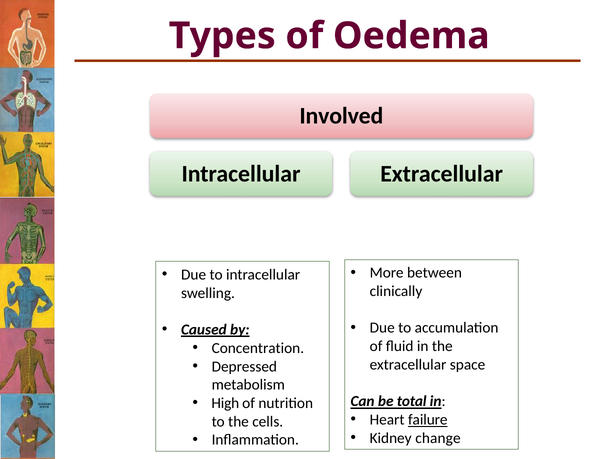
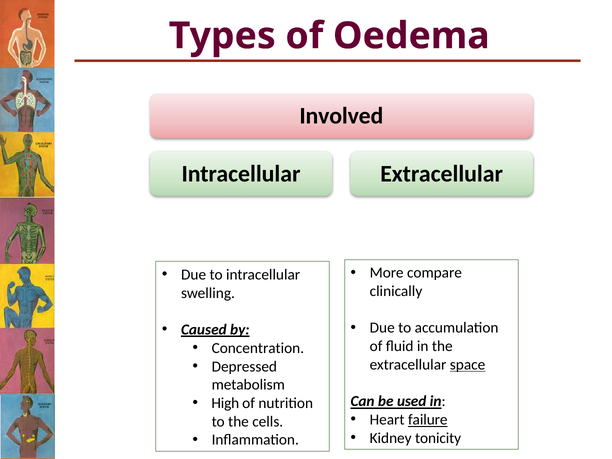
between: between -> compare
space underline: none -> present
total: total -> used
change: change -> tonicity
